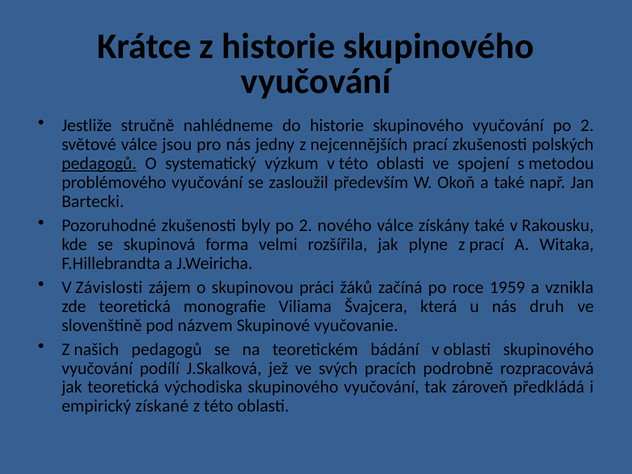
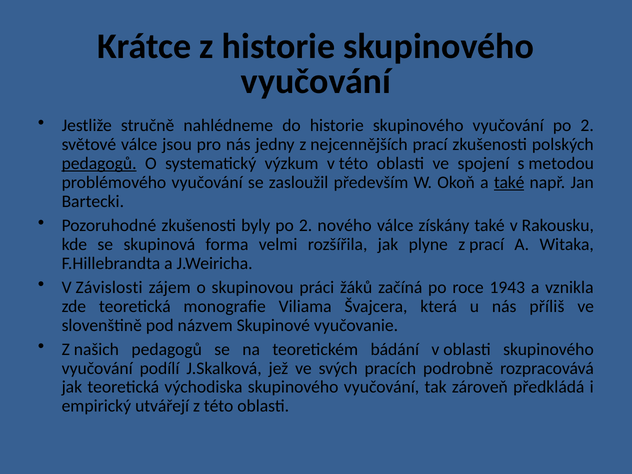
také at (509, 182) underline: none -> present
1959: 1959 -> 1943
druh: druh -> příliš
získané: získané -> utvářejí
